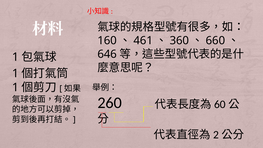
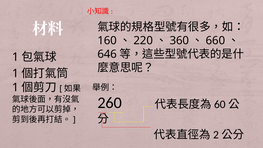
461: 461 -> 220
